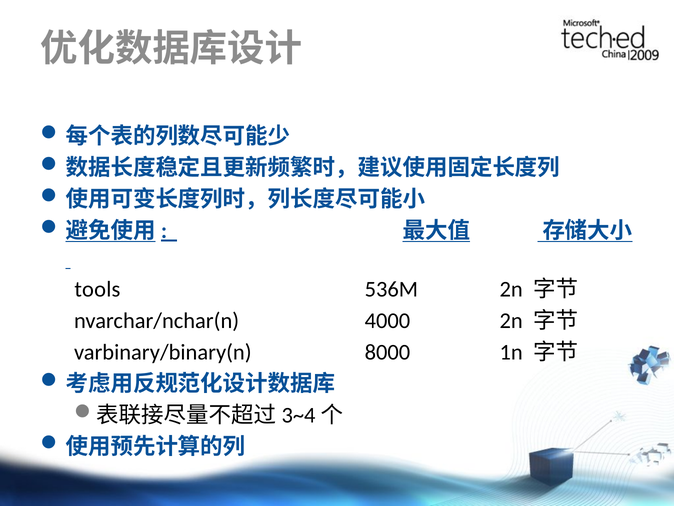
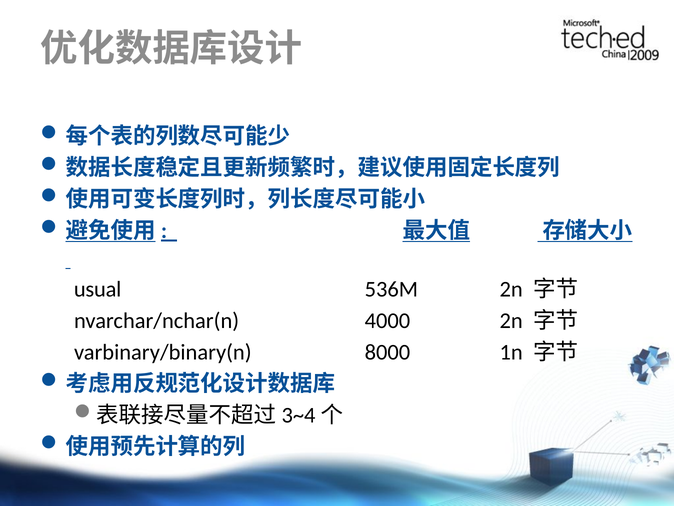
tools: tools -> usual
